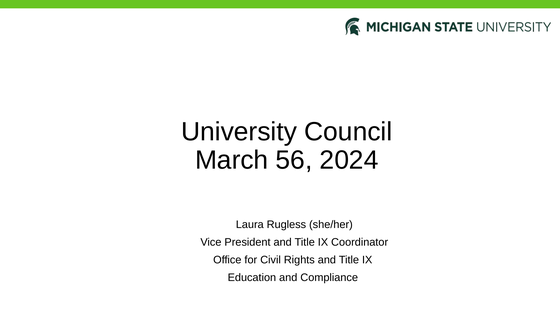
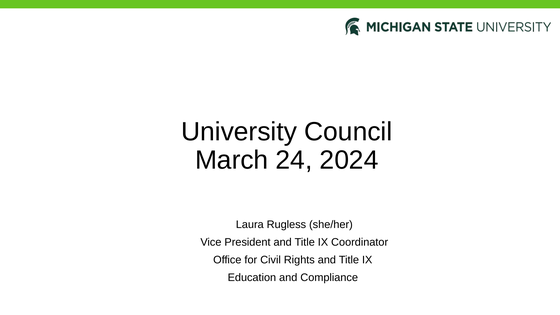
56: 56 -> 24
